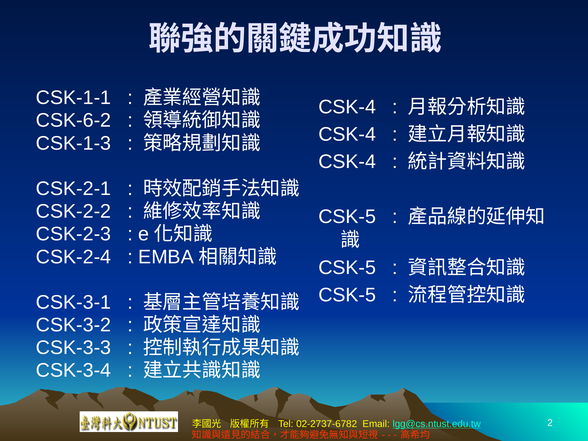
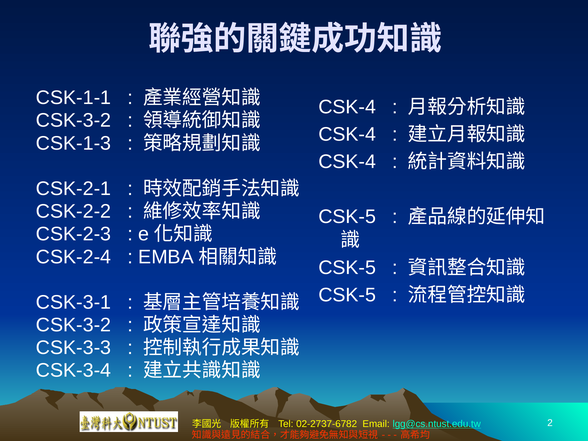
CSK-6-2 at (74, 121): CSK-6-2 -> CSK-3-2
